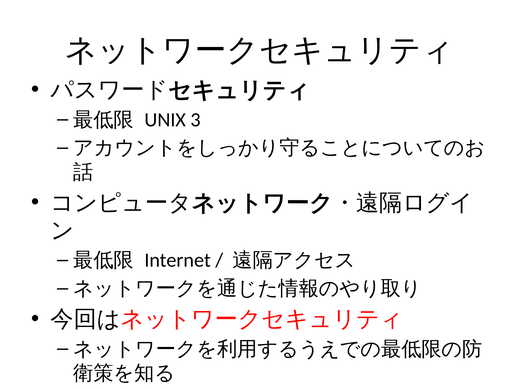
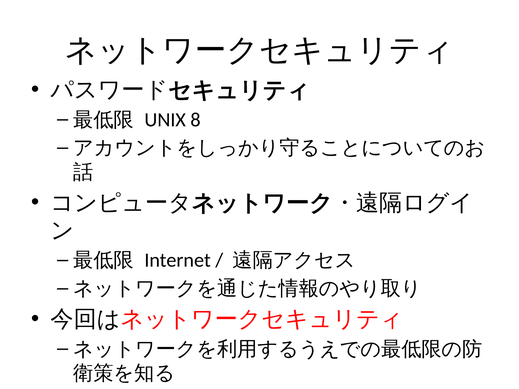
3: 3 -> 8
